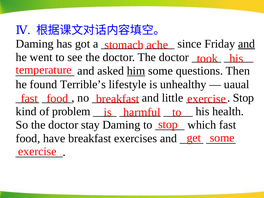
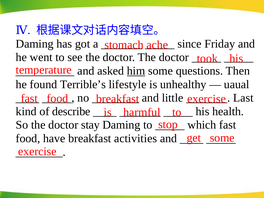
and at (247, 44) underline: present -> none
Stop at (243, 98): Stop -> Last
problem: problem -> describe
exercises: exercises -> activities
